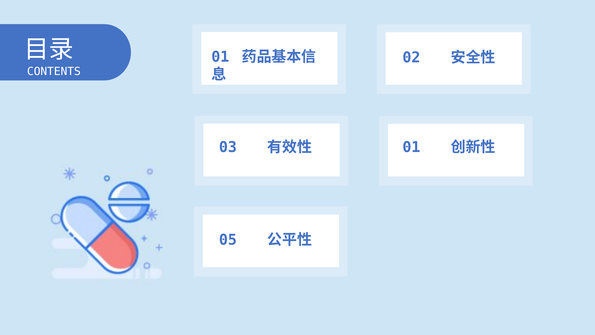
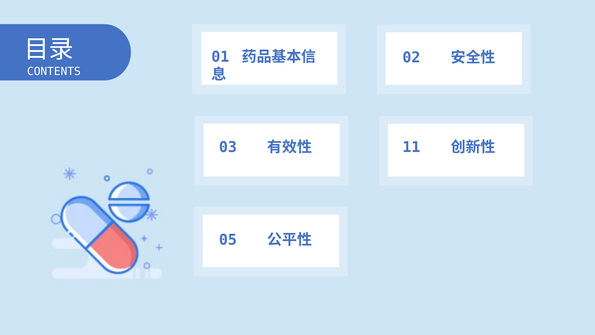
01 at (411, 147): 01 -> 11
